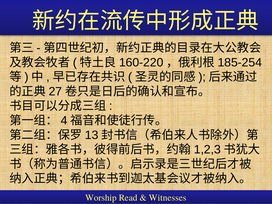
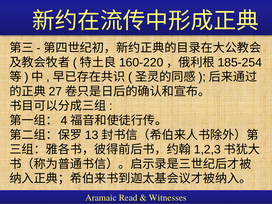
Worship: Worship -> Aramaic
